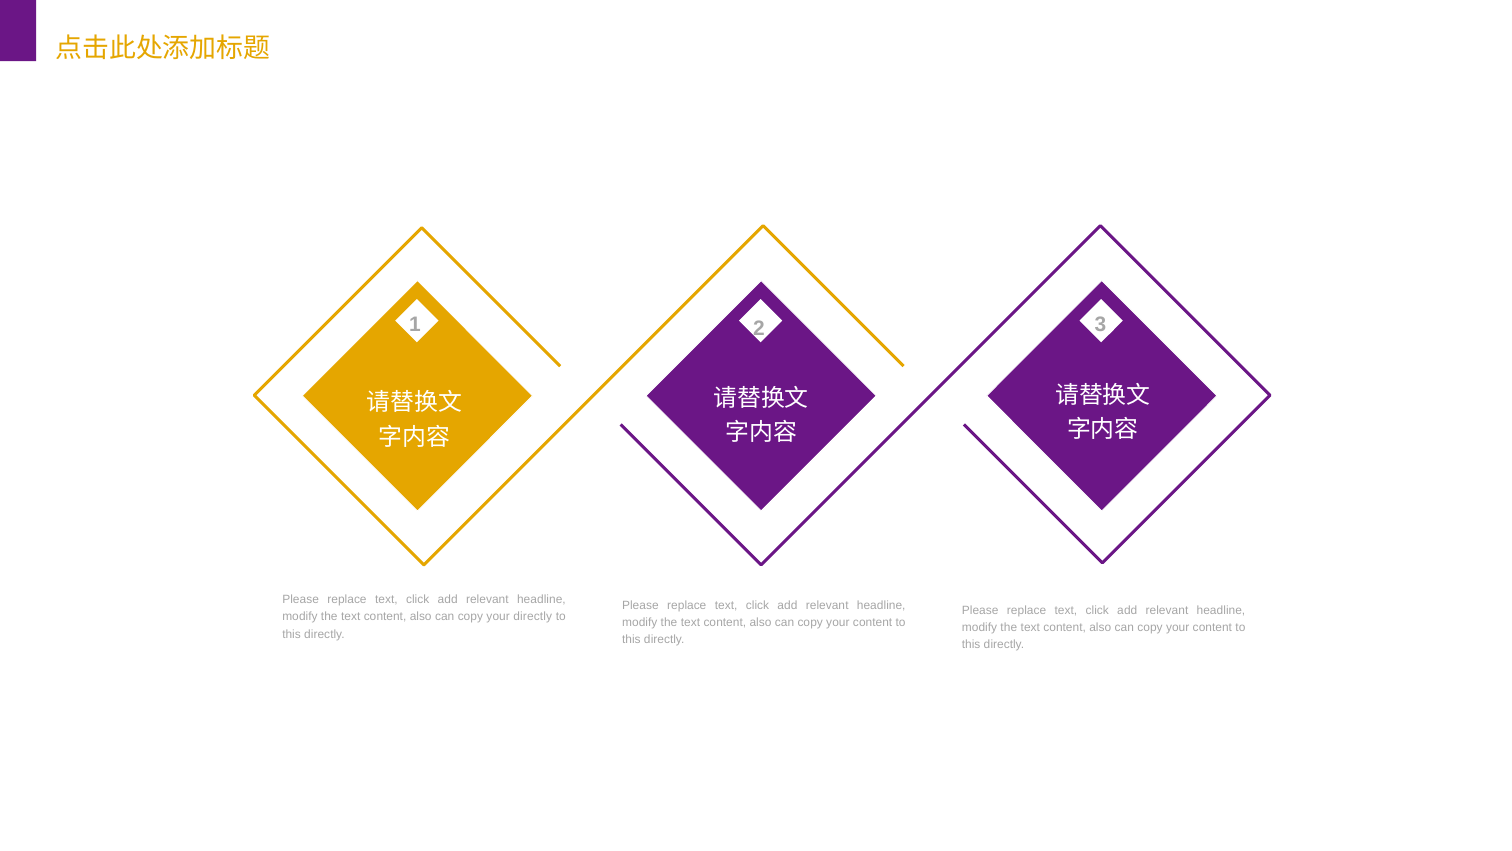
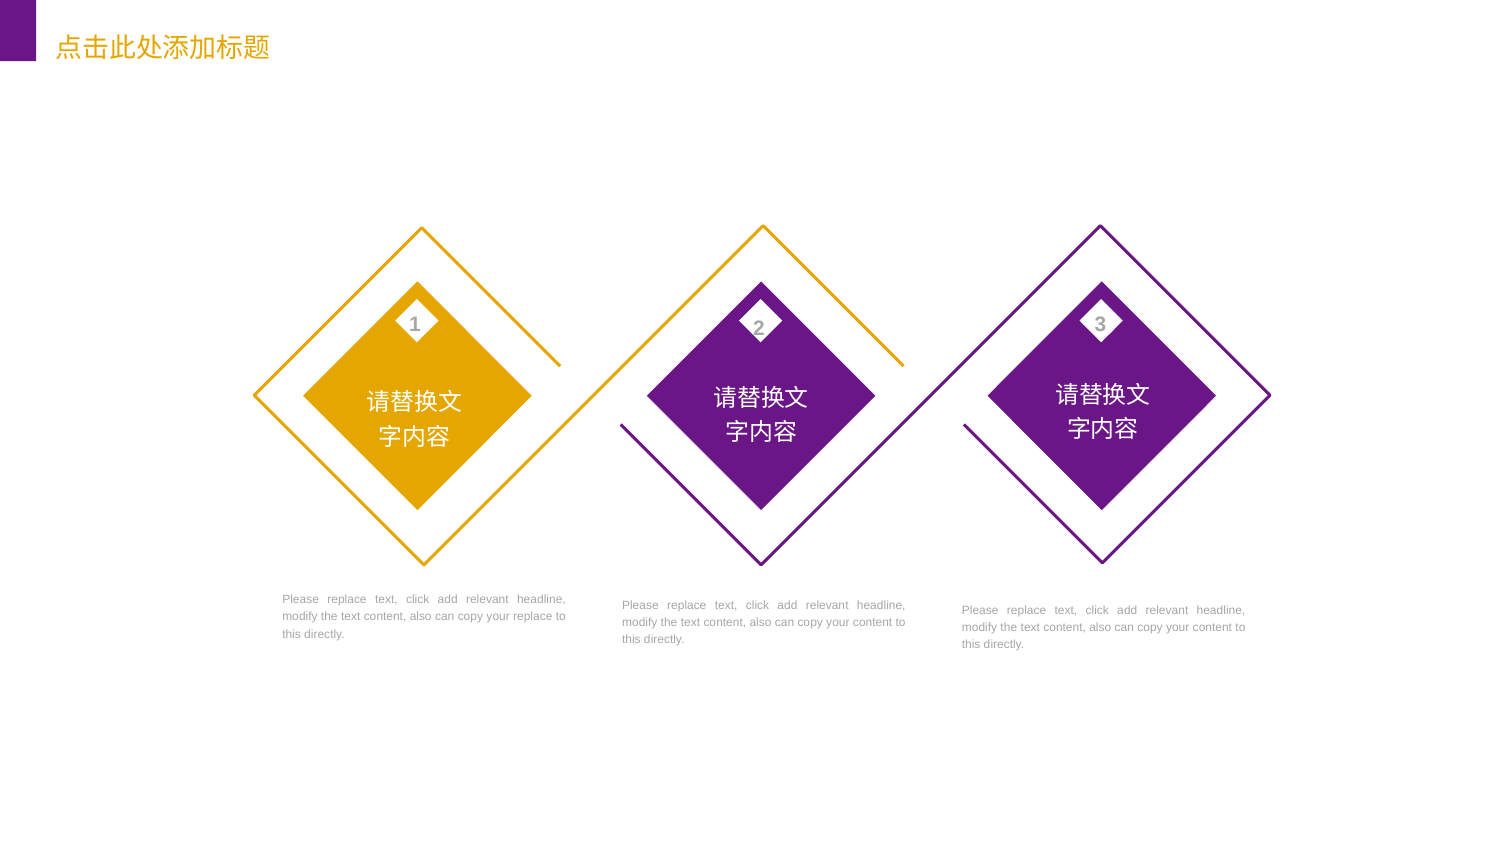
your directly: directly -> replace
